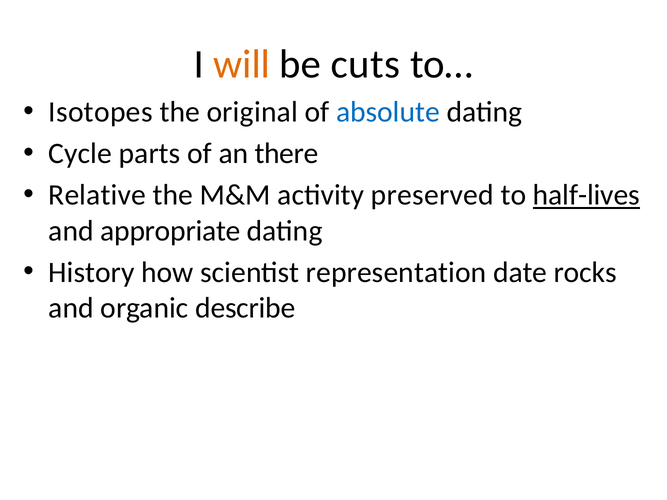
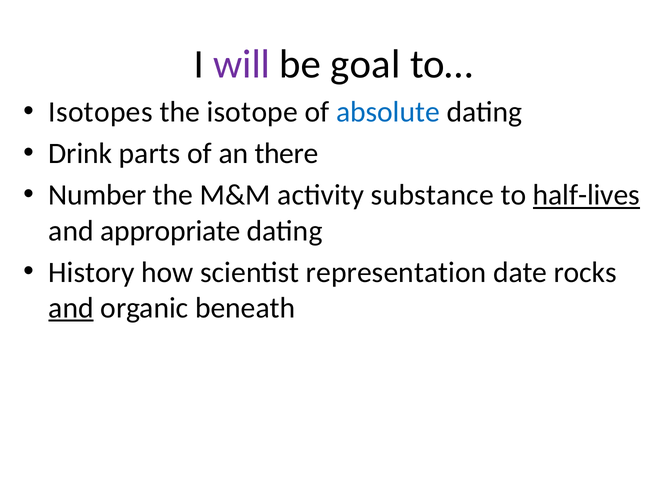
will colour: orange -> purple
cuts: cuts -> goal
original: original -> isotope
Cycle: Cycle -> Drink
Relative: Relative -> Number
preserved: preserved -> substance
and at (71, 308) underline: none -> present
describe: describe -> beneath
